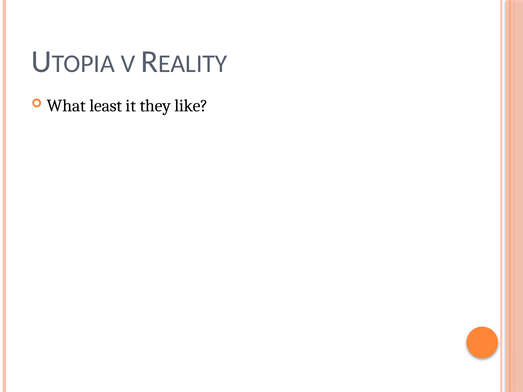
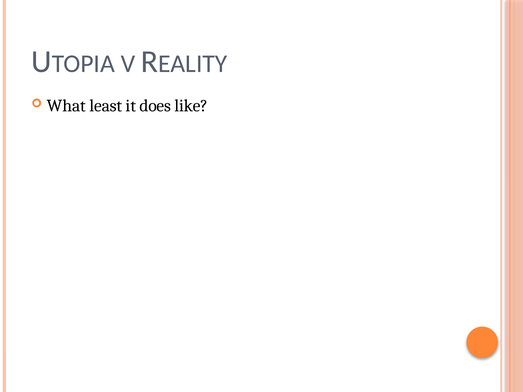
they: they -> does
